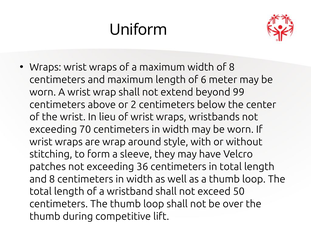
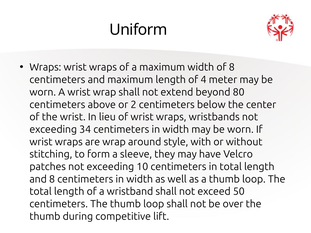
6: 6 -> 4
99: 99 -> 80
70: 70 -> 34
36: 36 -> 10
